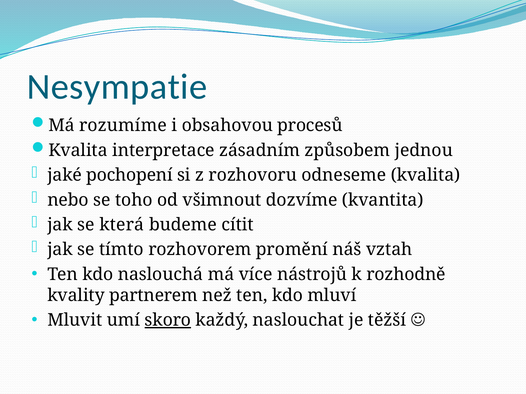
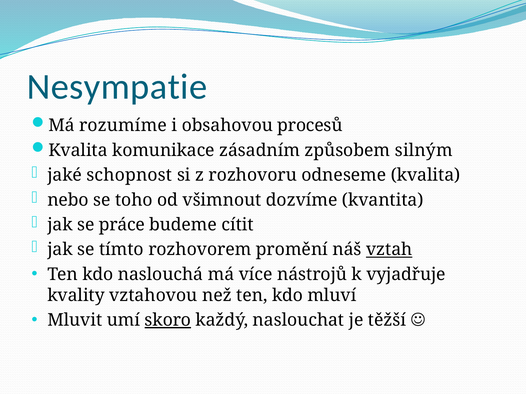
interpretace: interpretace -> komunikace
jednou: jednou -> silným
pochopení: pochopení -> schopnost
která: která -> práce
vztah underline: none -> present
rozhodně: rozhodně -> vyjadřuje
partnerem: partnerem -> vztahovou
